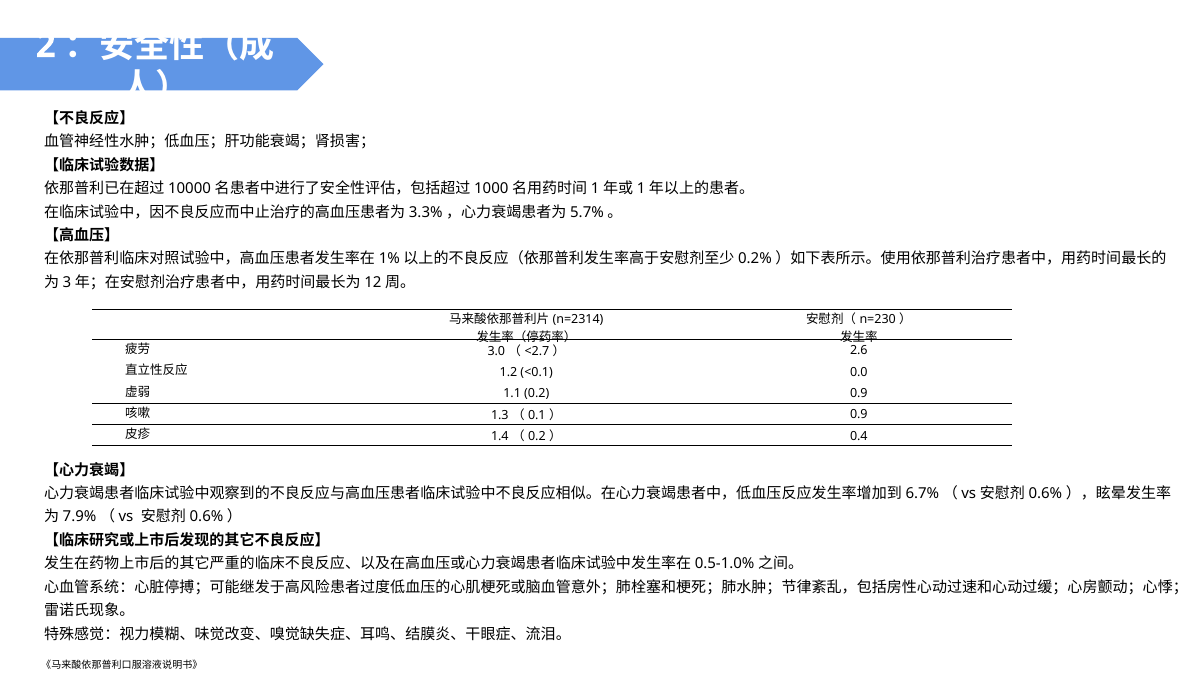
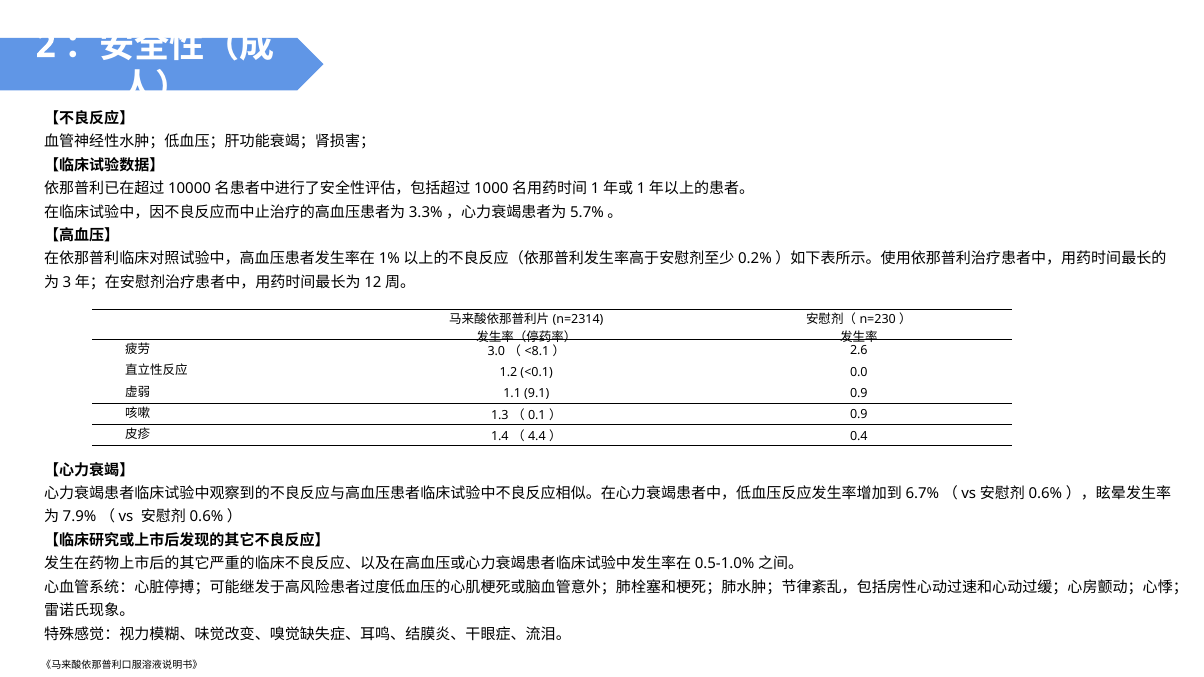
<2.7: <2.7 -> <8.1
1.1 0.2: 0.2 -> 9.1
0.2 at (537, 437): 0.2 -> 4.4
